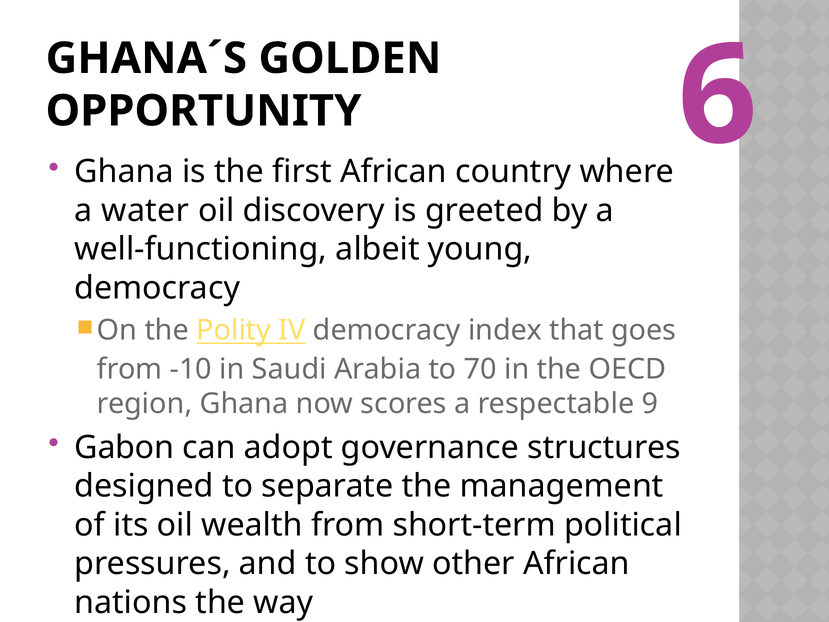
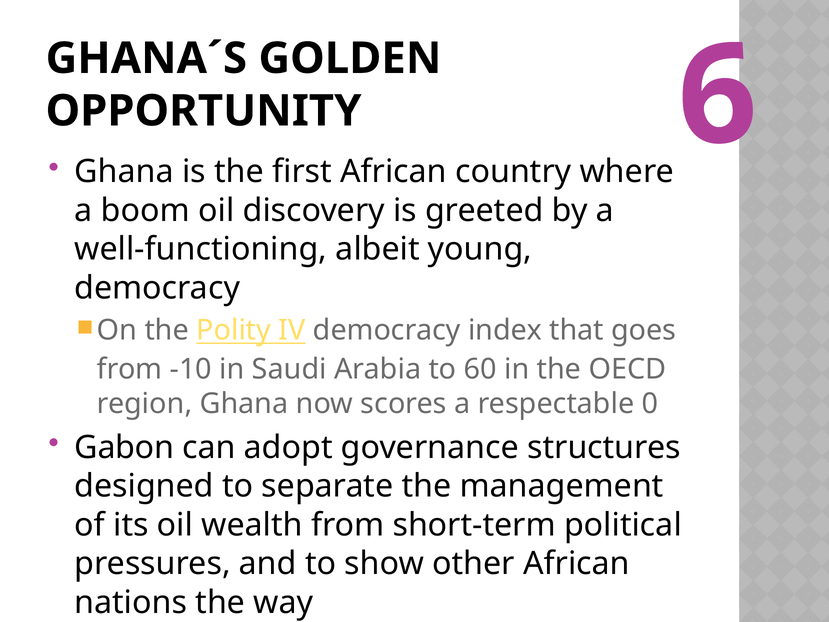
water: water -> boom
70: 70 -> 60
9: 9 -> 0
